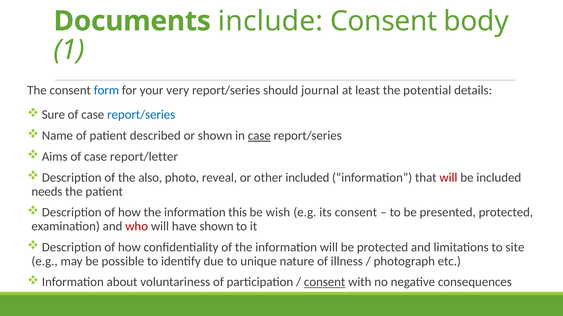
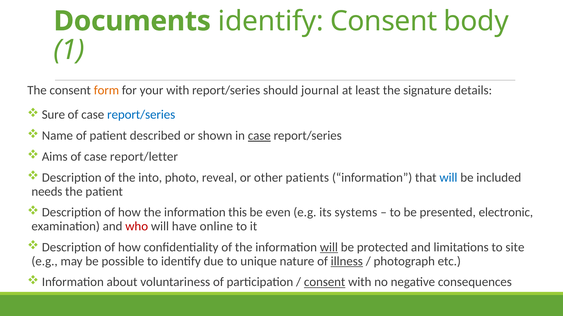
Documents include: include -> identify
form colour: blue -> orange
your very: very -> with
potential: potential -> signature
also: also -> into
other included: included -> patients
will at (448, 178) colour: red -> blue
wish: wish -> even
its consent: consent -> systems
presented protected: protected -> electronic
have shown: shown -> online
will at (329, 248) underline: none -> present
illness underline: none -> present
